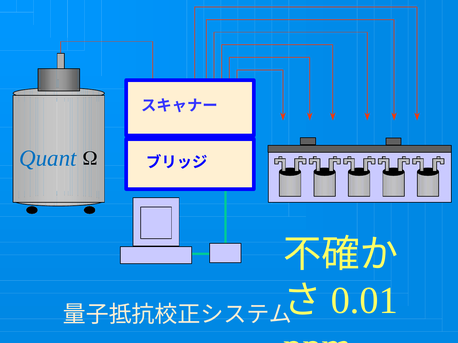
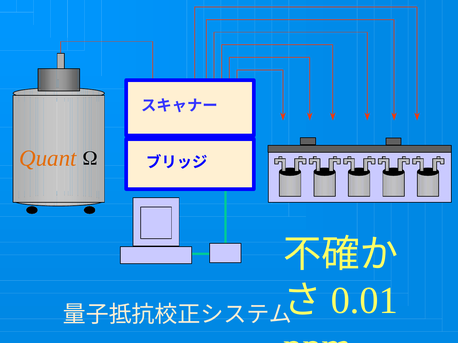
Quant colour: blue -> orange
